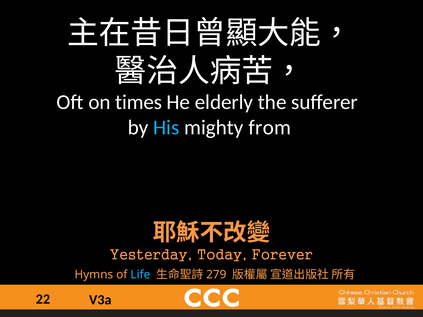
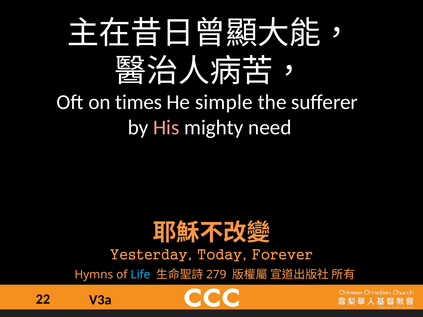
elderly: elderly -> simple
His colour: light blue -> pink
from: from -> need
